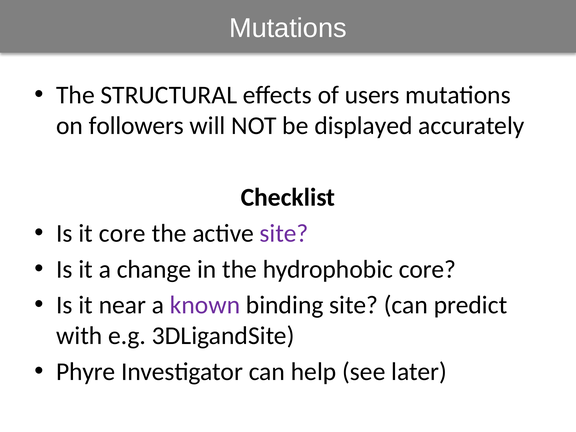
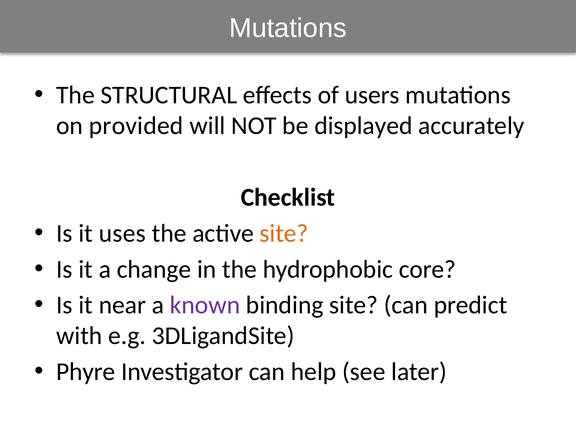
followers: followers -> provided
it core: core -> uses
site at (284, 233) colour: purple -> orange
